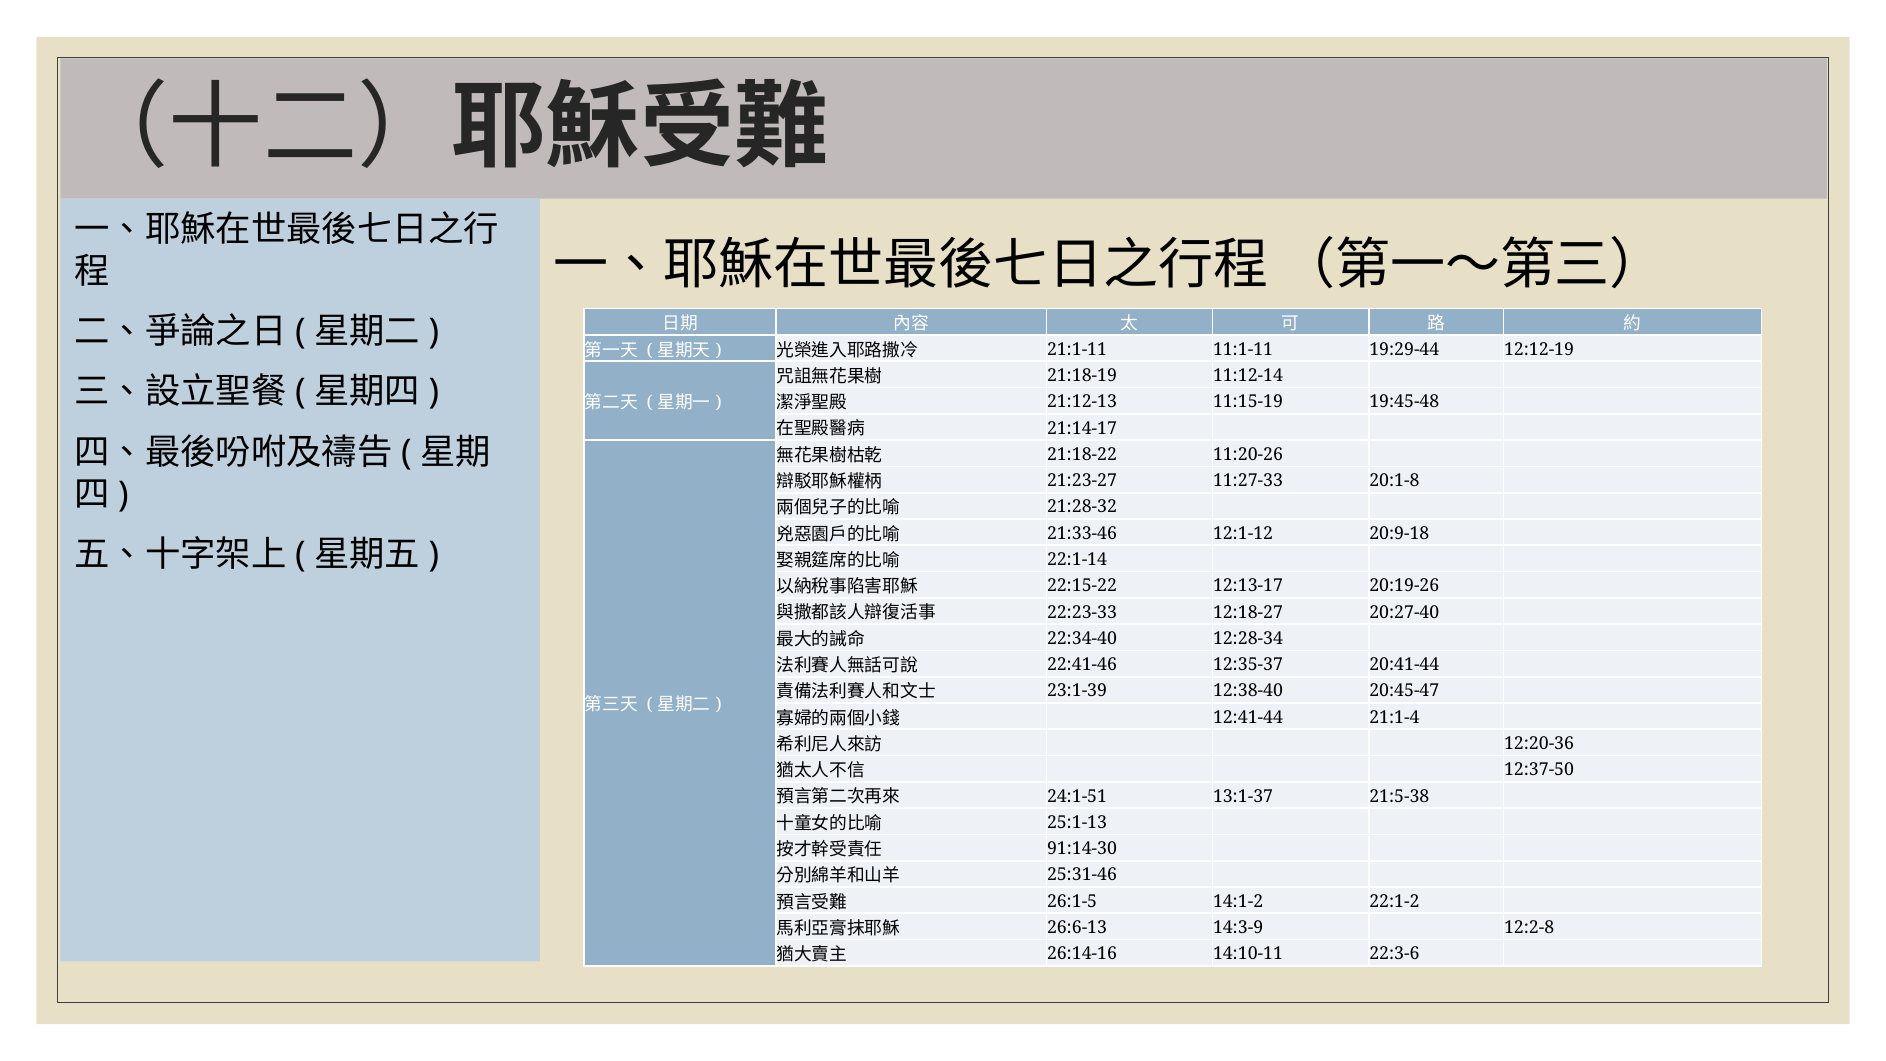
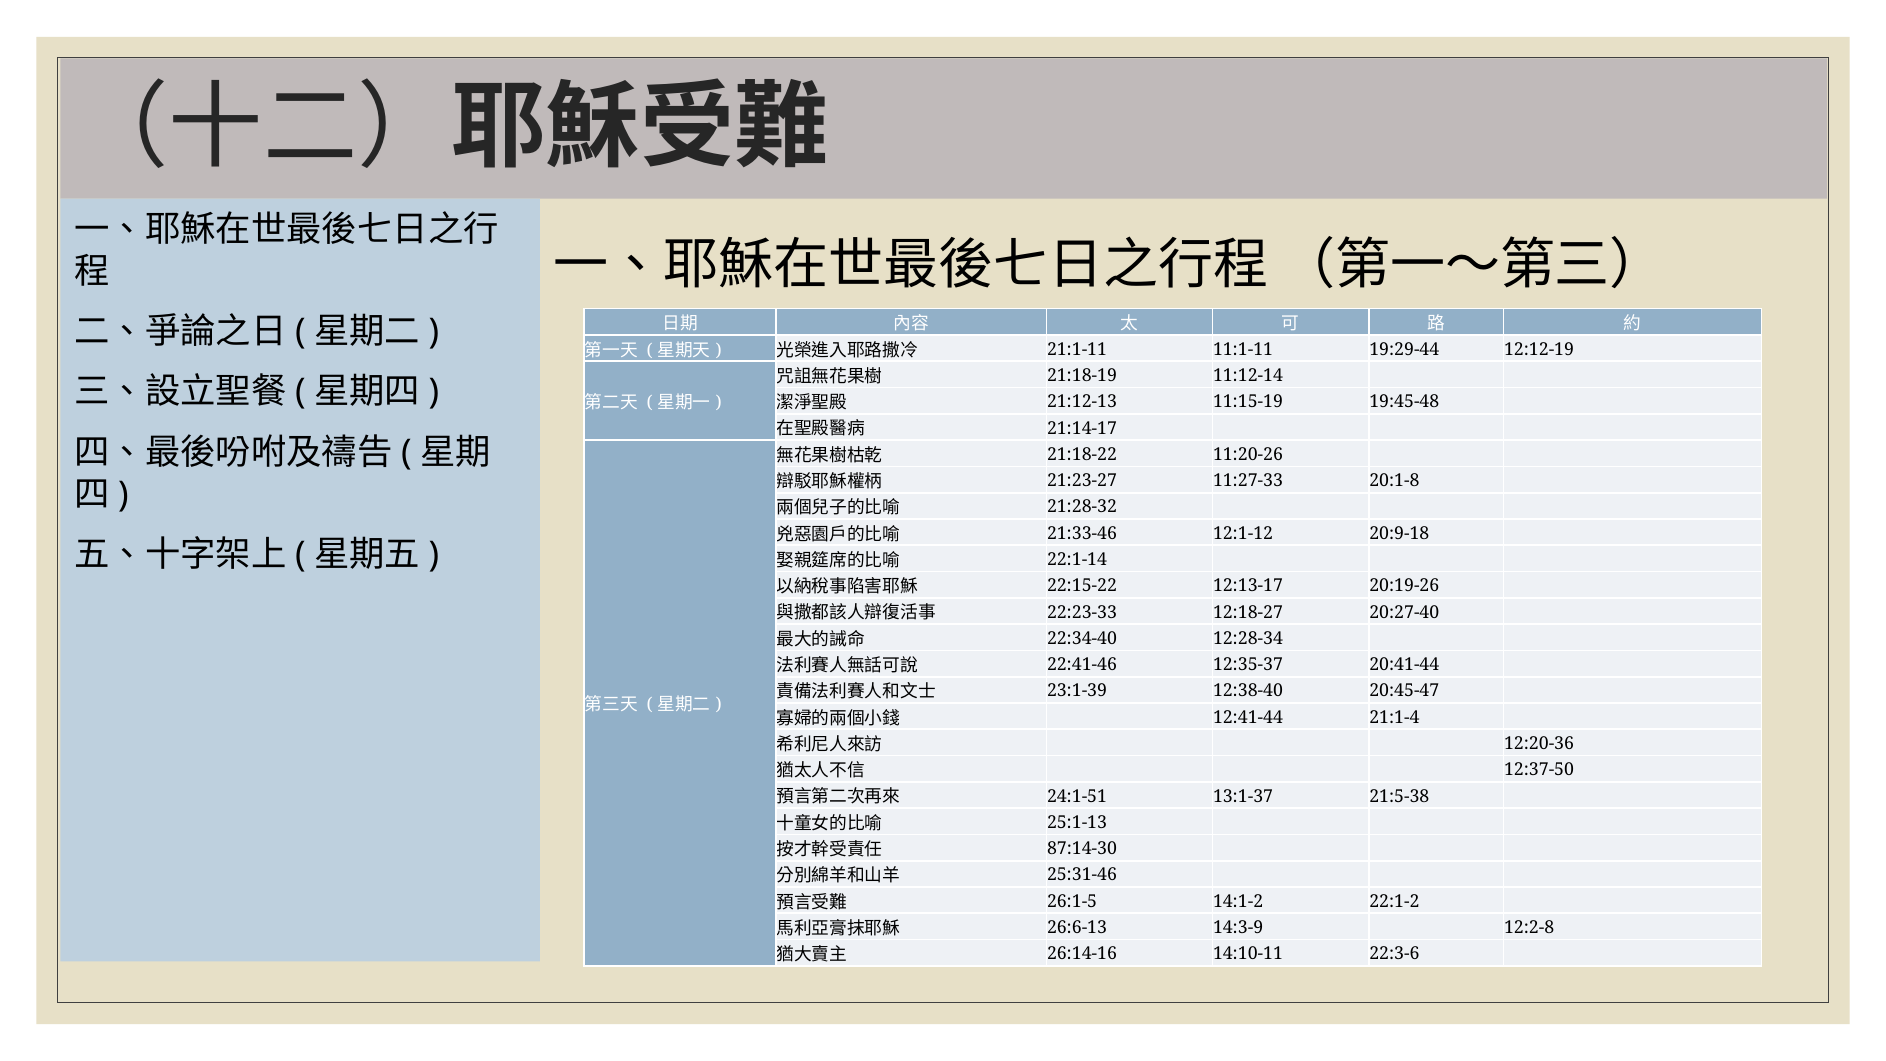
91:14-30: 91:14-30 -> 87:14-30
